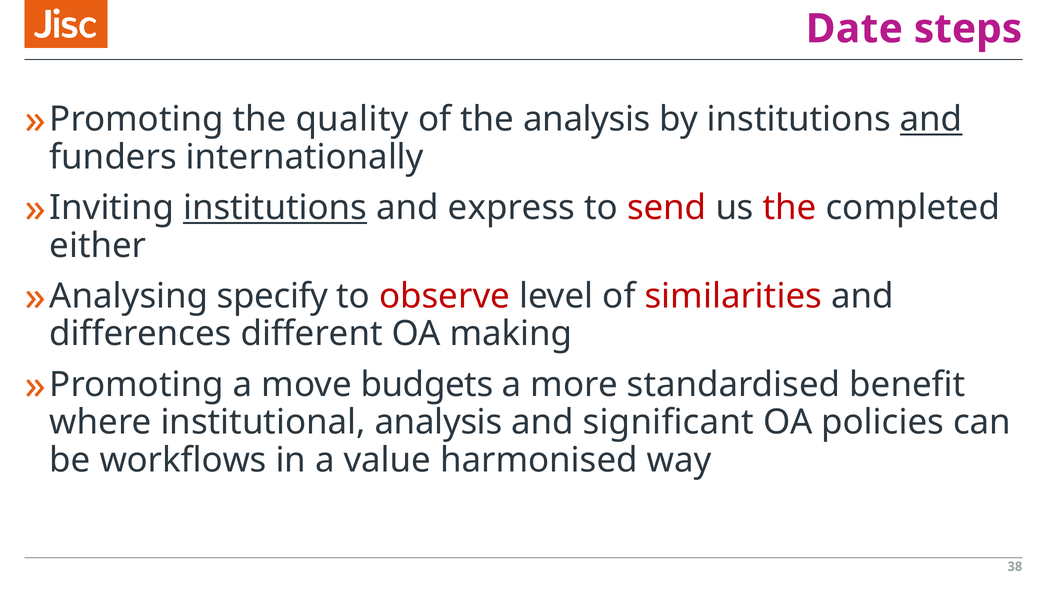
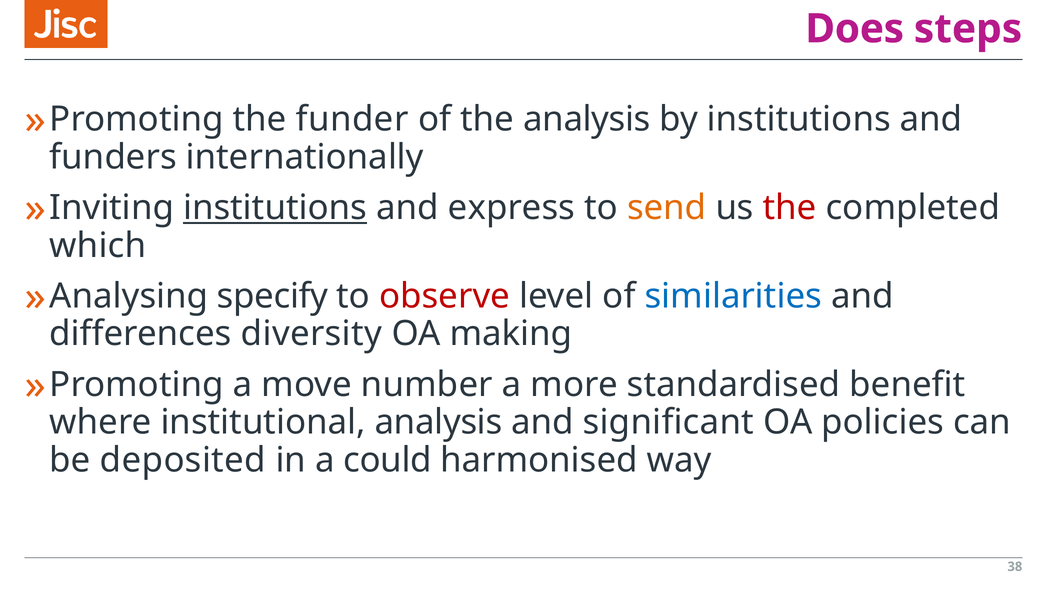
Date: Date -> Does
quality: quality -> funder
and at (931, 119) underline: present -> none
send colour: red -> orange
either: either -> which
similarities colour: red -> blue
different: different -> diversity
budgets: budgets -> number
workflows: workflows -> deposited
value: value -> could
